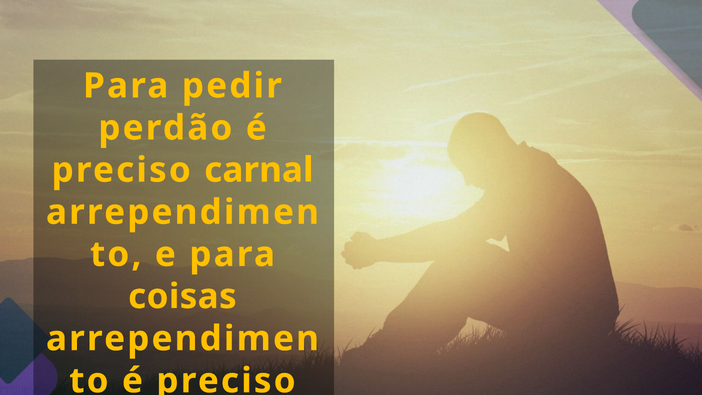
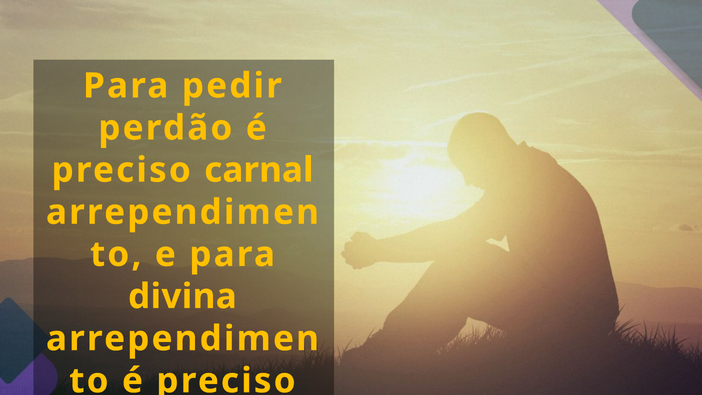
coisas: coisas -> divina
